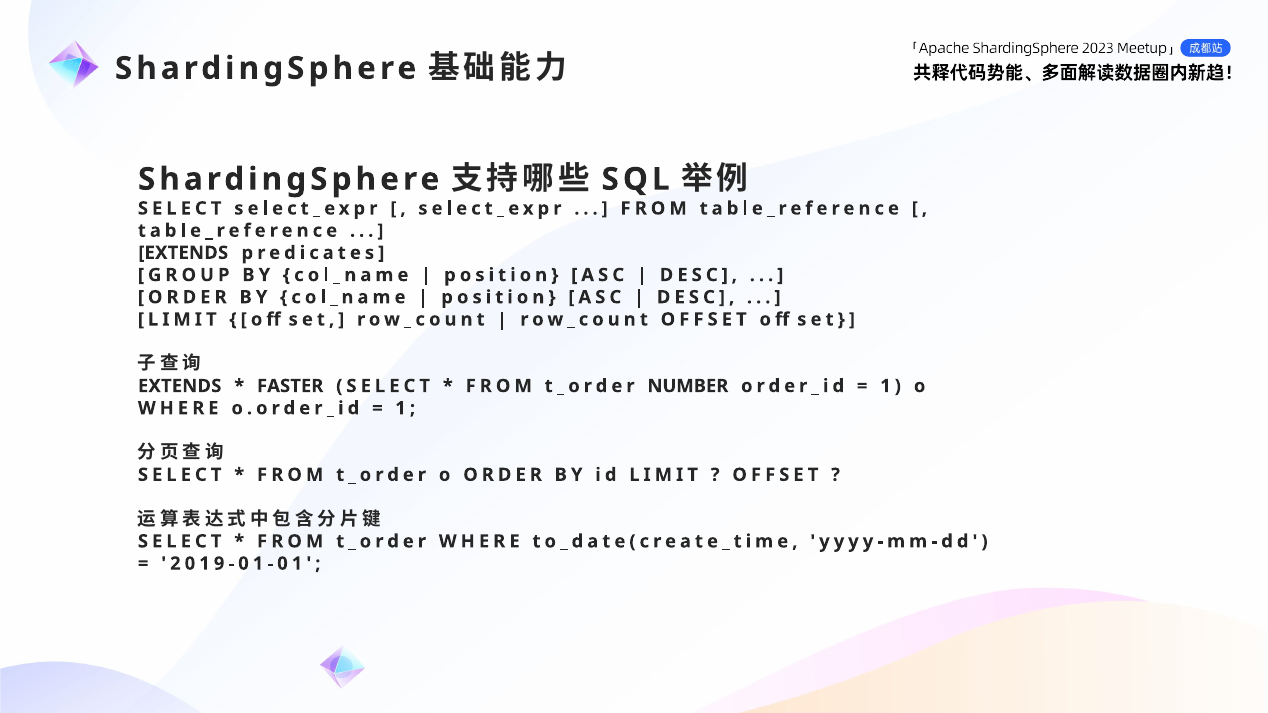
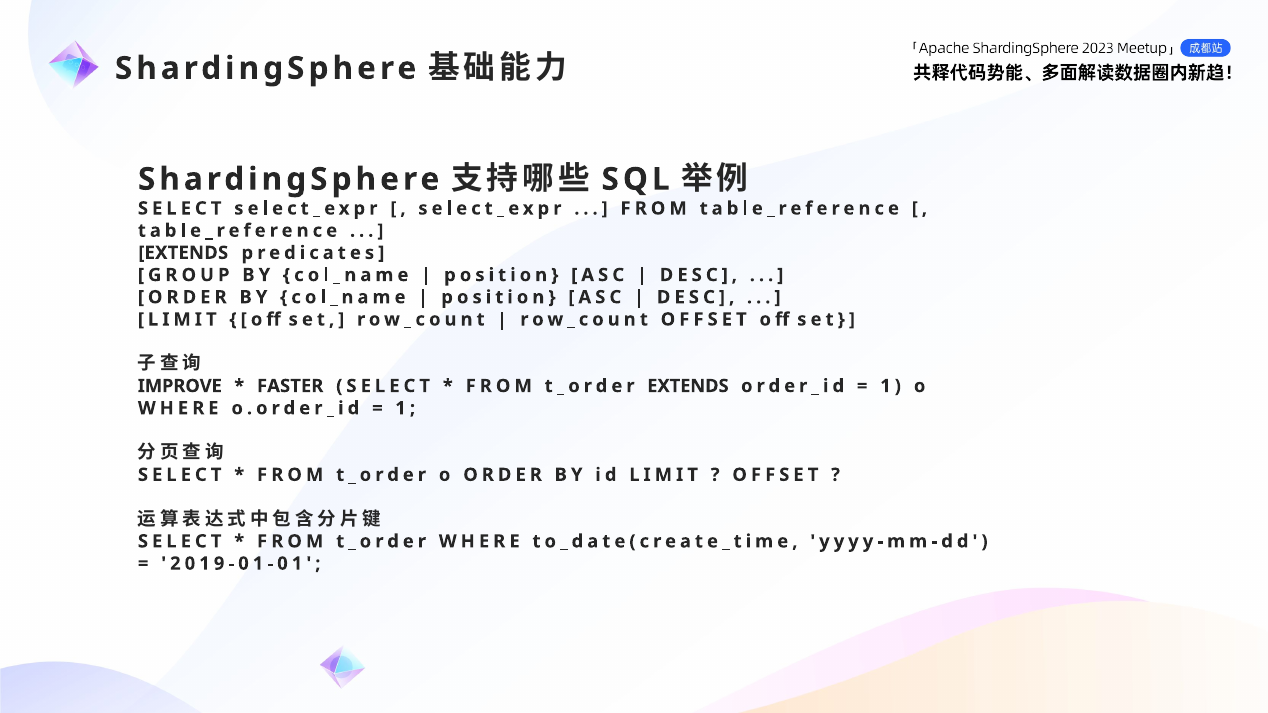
EXTENDS at (180, 386): EXTENDS -> IMPROVE
t_order NUMBER: NUMBER -> EXTENDS
